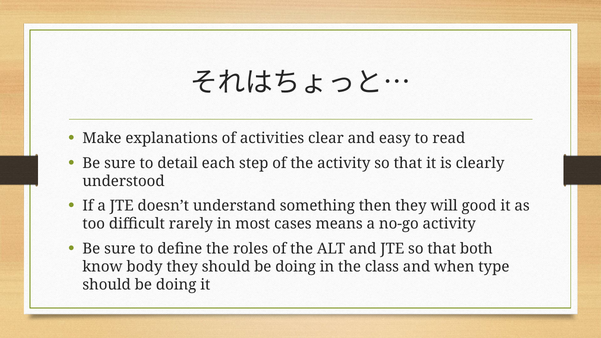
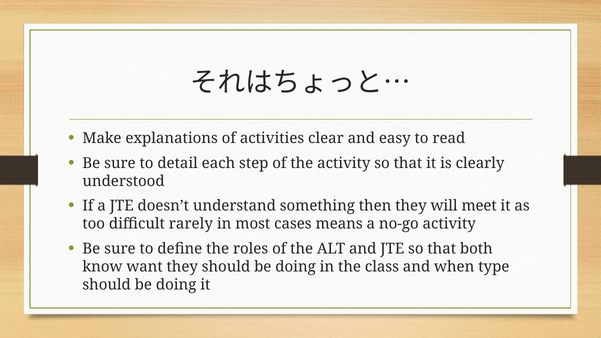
good: good -> meet
body: body -> want
